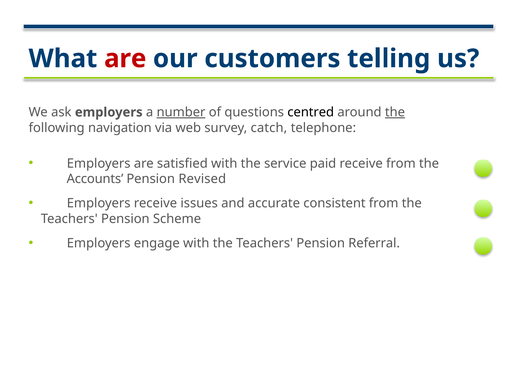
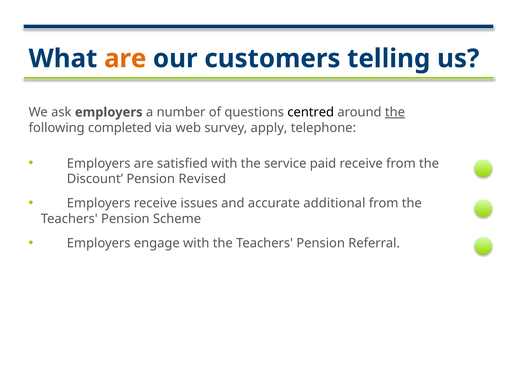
are at (125, 58) colour: red -> orange
number underline: present -> none
navigation: navigation -> completed
catch: catch -> apply
Accounts: Accounts -> Discount
consistent: consistent -> additional
